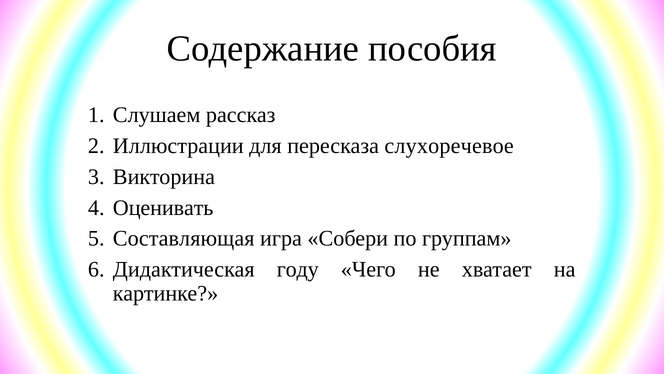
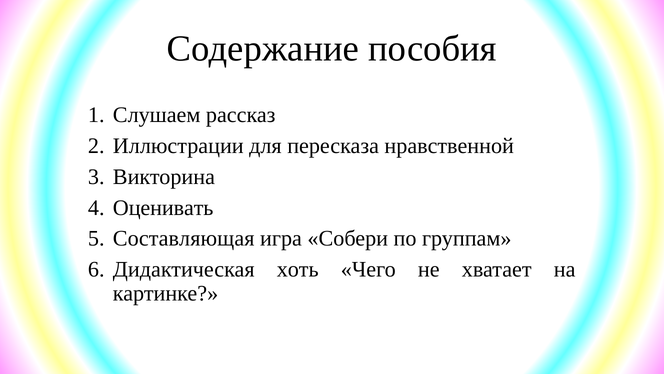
слухоречевое: слухоречевое -> нравственной
году: году -> хоть
